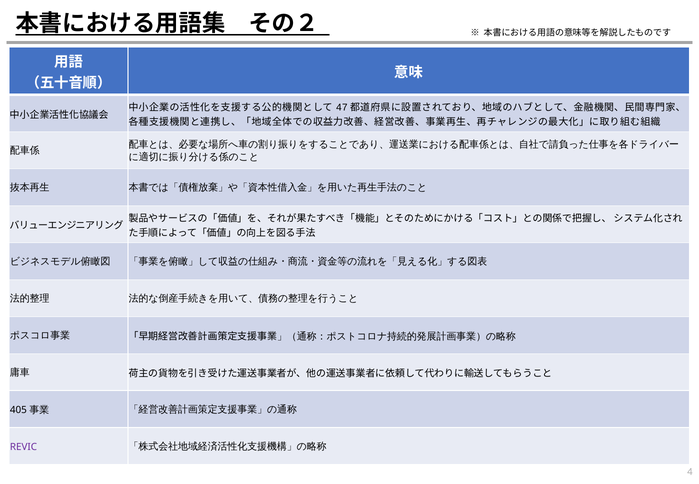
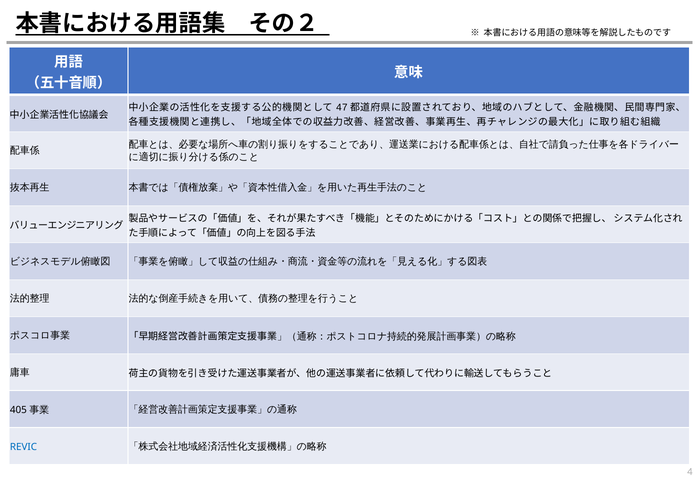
REVIC colour: purple -> blue
